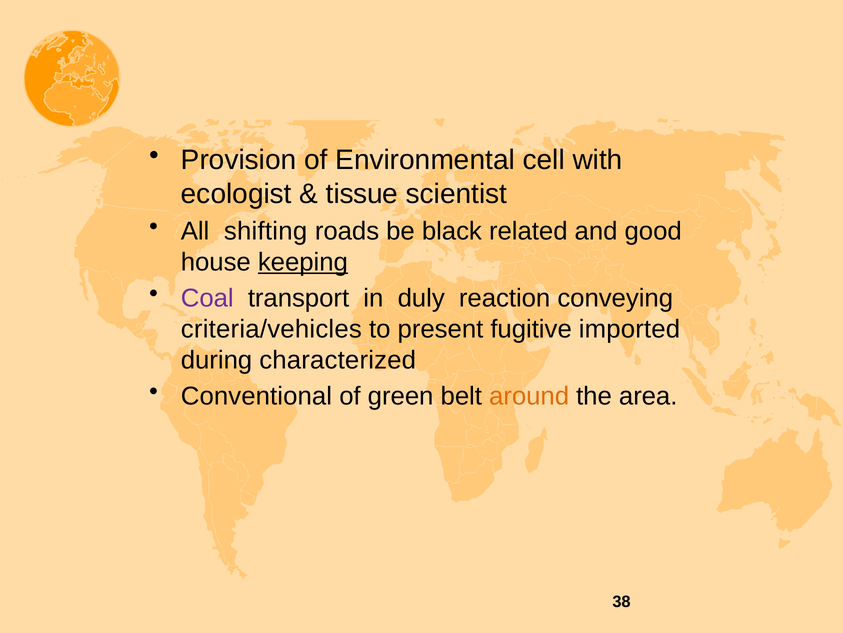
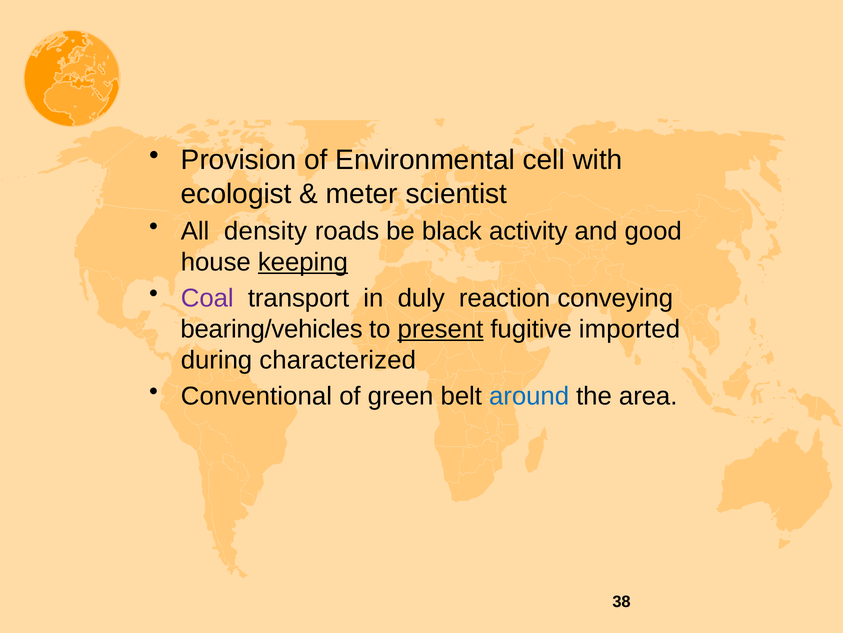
tissue: tissue -> meter
shifting: shifting -> density
related: related -> activity
criteria/vehicles: criteria/vehicles -> bearing/vehicles
present underline: none -> present
around colour: orange -> blue
